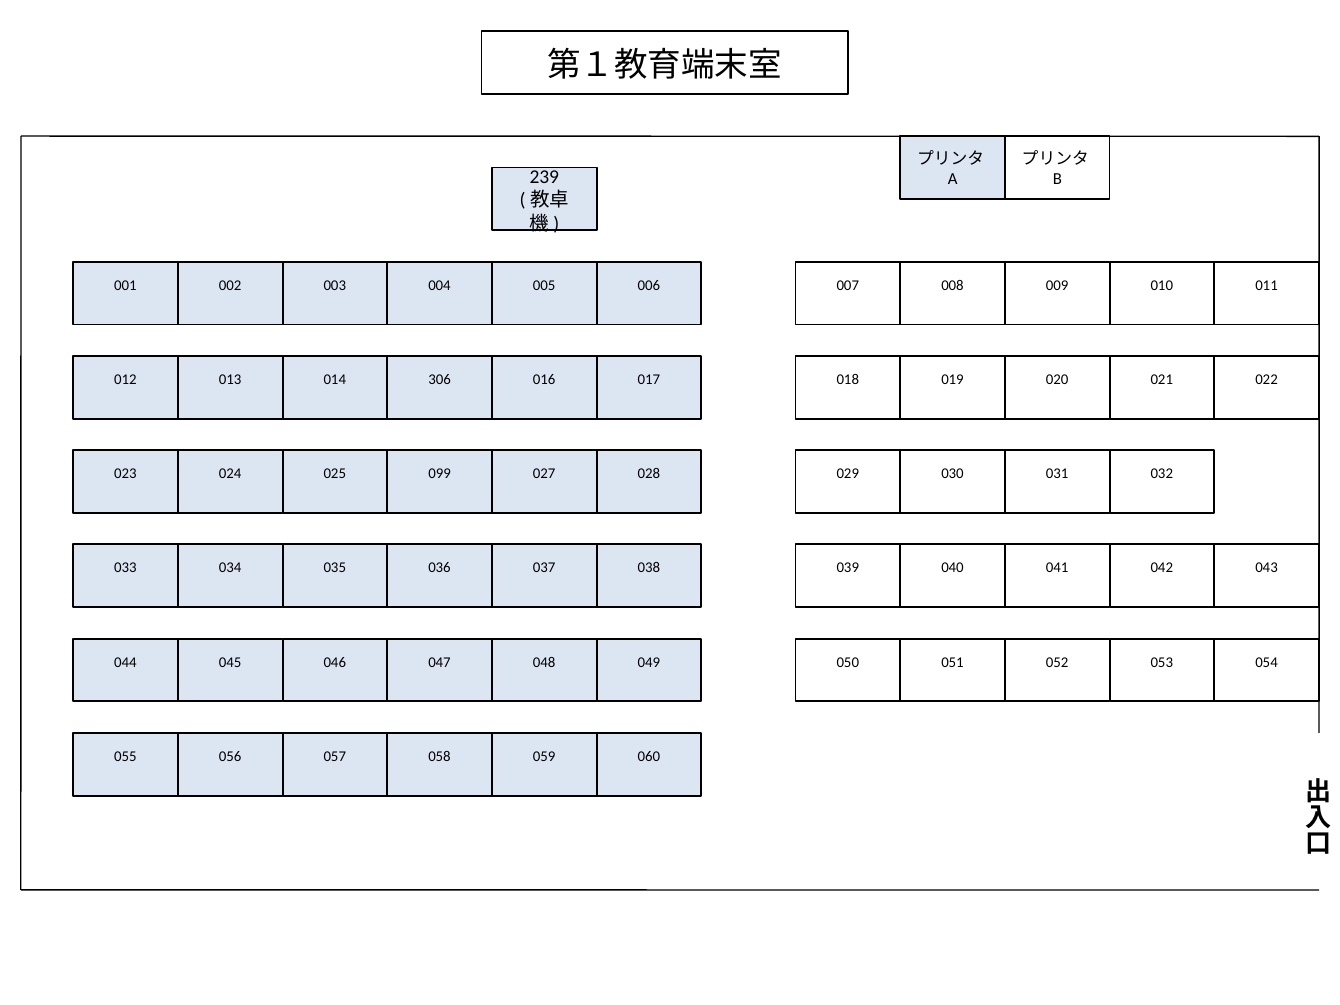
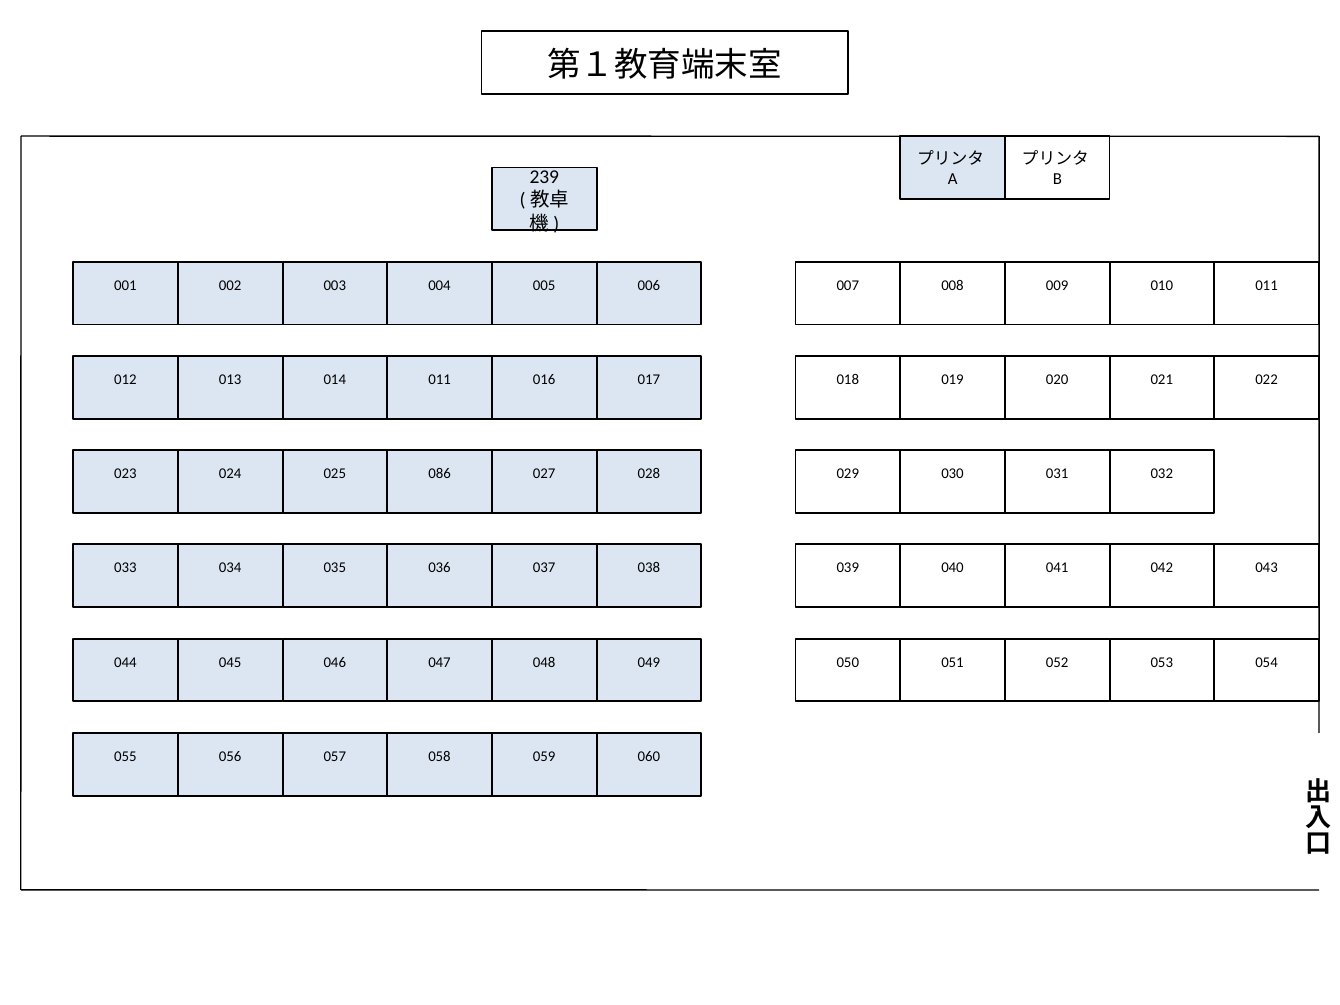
014 306: 306 -> 011
099: 099 -> 086
